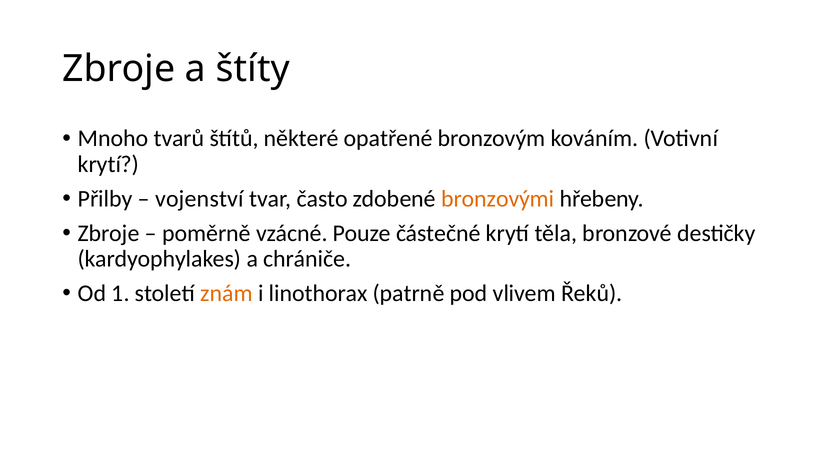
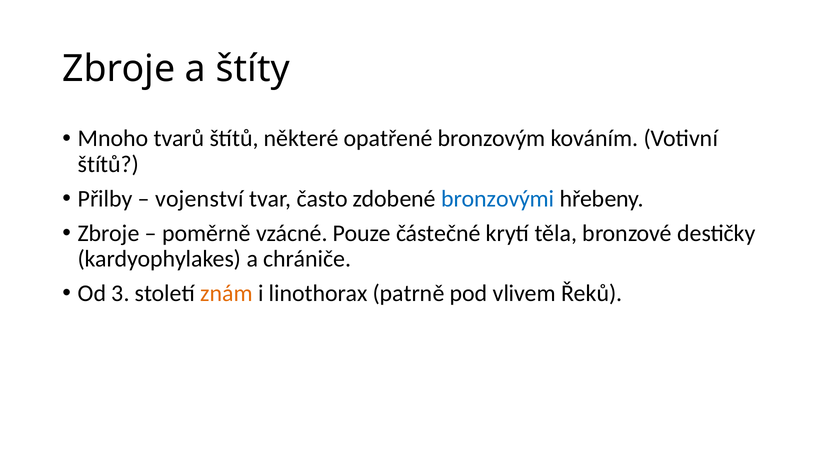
krytí at (108, 164): krytí -> štítů
bronzovými colour: orange -> blue
1: 1 -> 3
